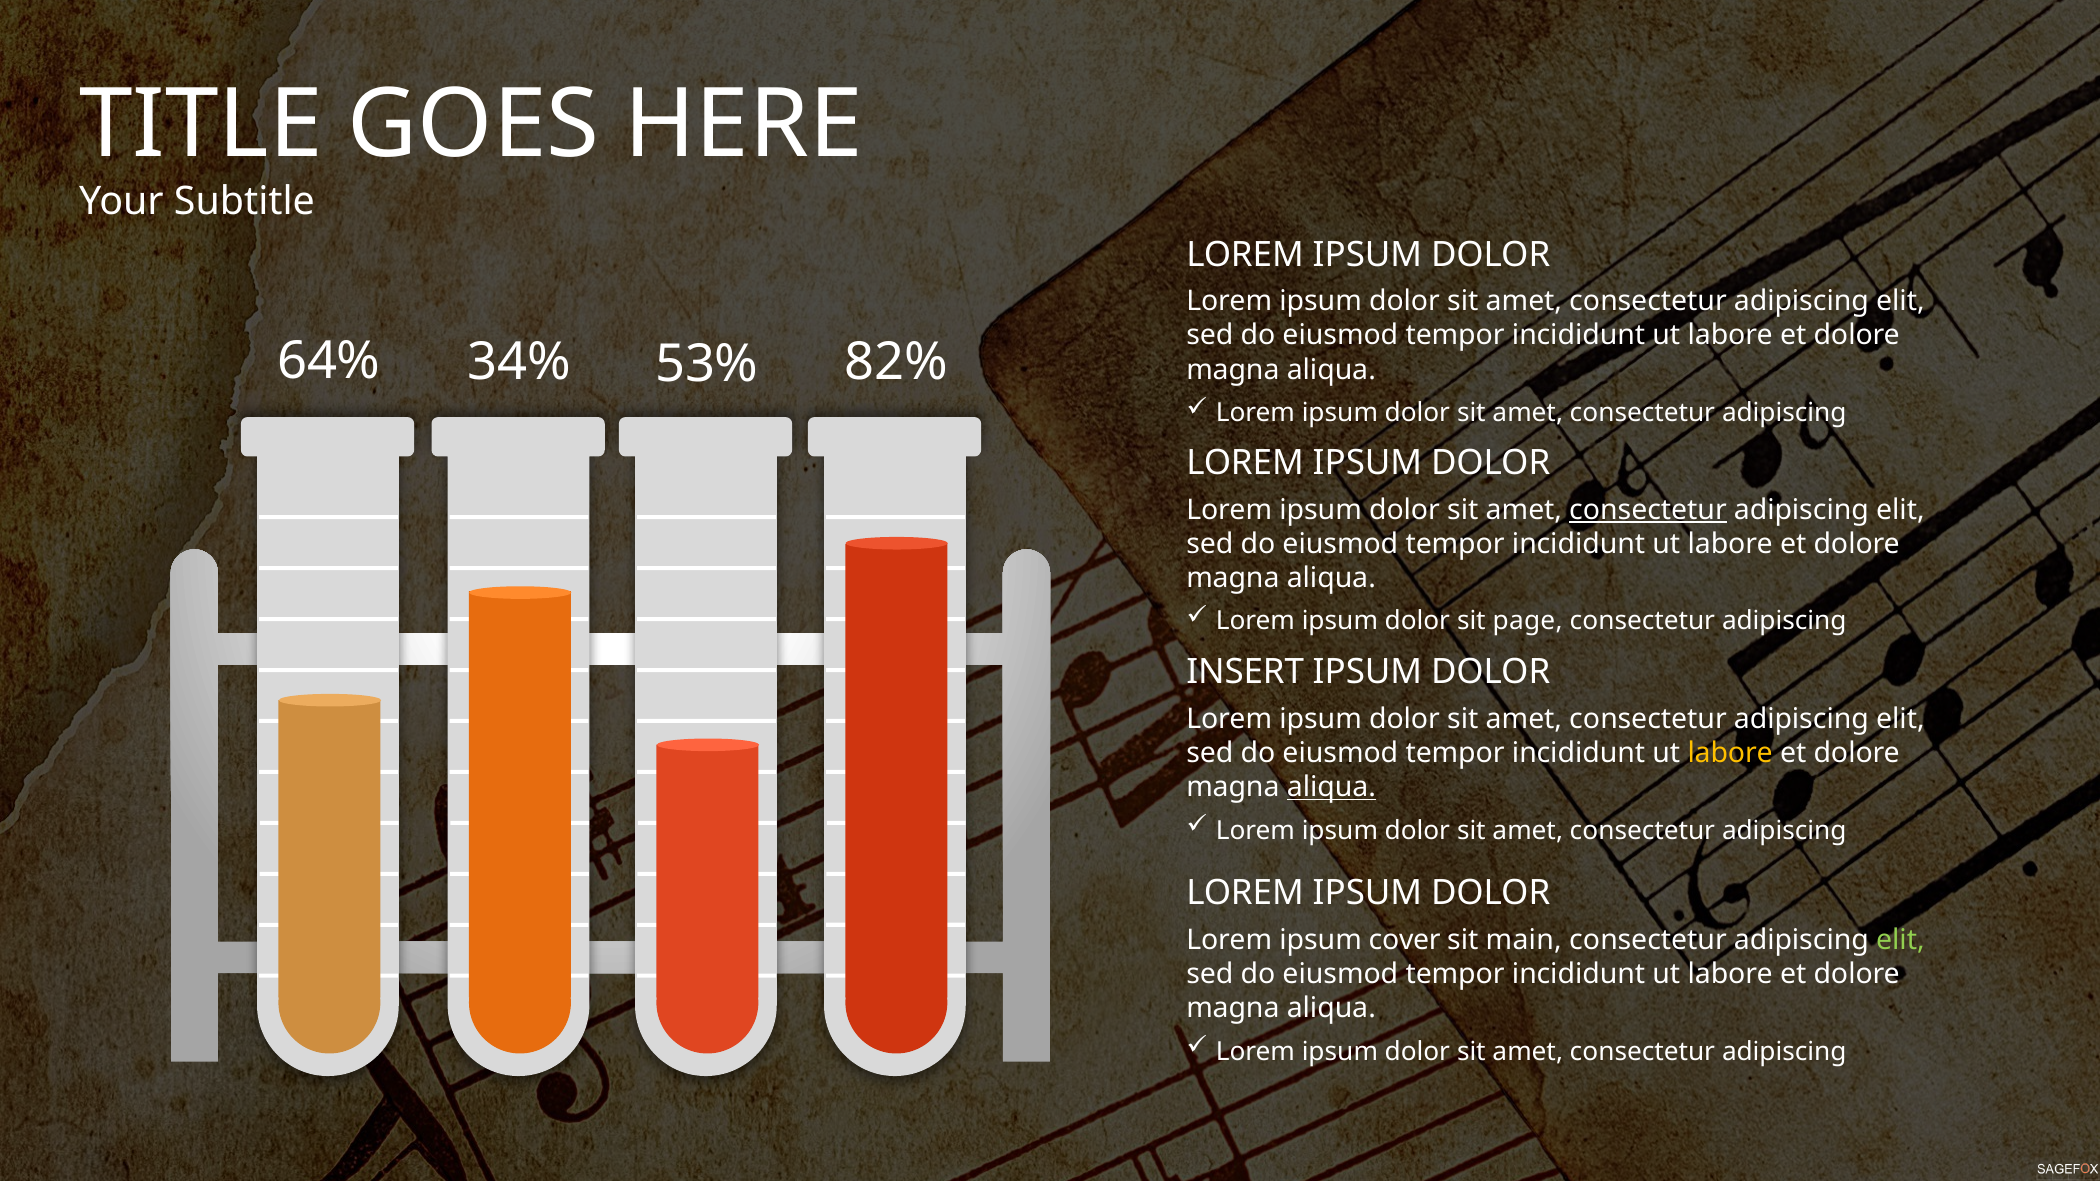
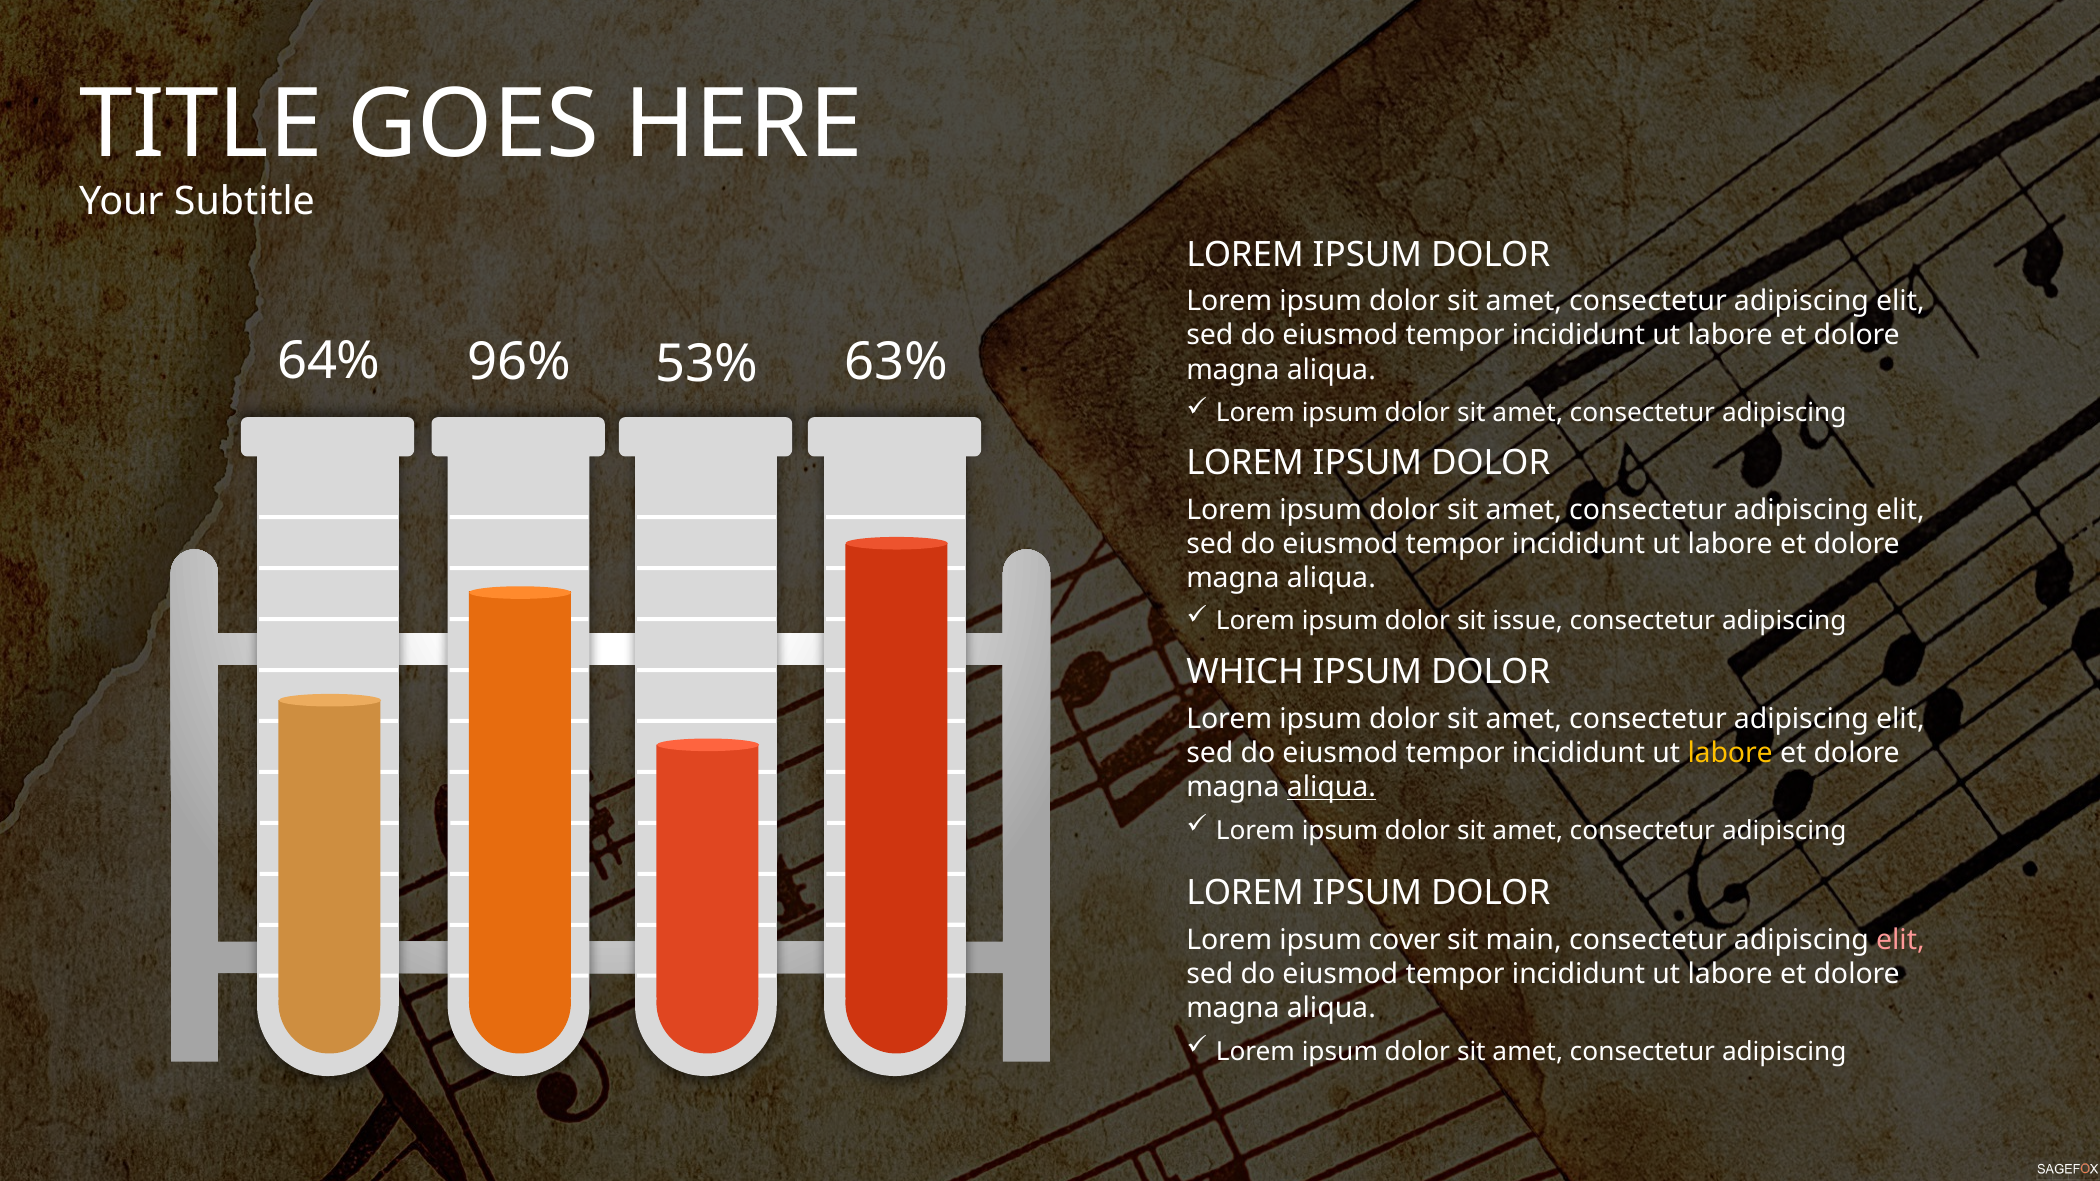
34%: 34% -> 96%
82%: 82% -> 63%
consectetur at (1648, 510) underline: present -> none
page: page -> issue
INSERT: INSERT -> WHICH
elit at (1900, 940) colour: light green -> pink
